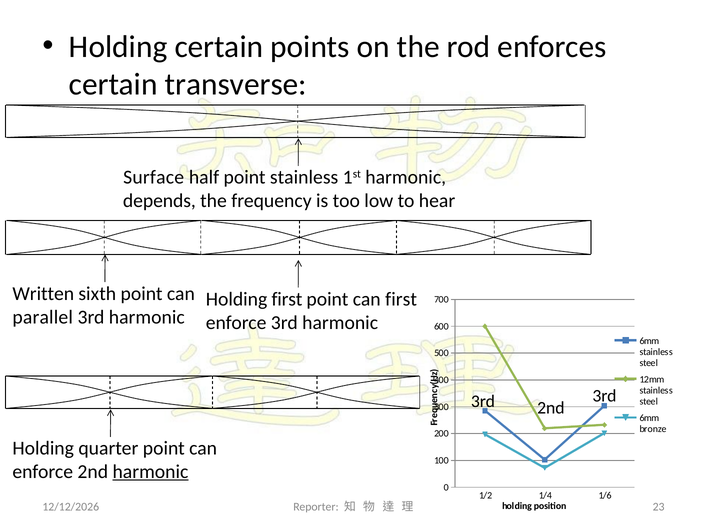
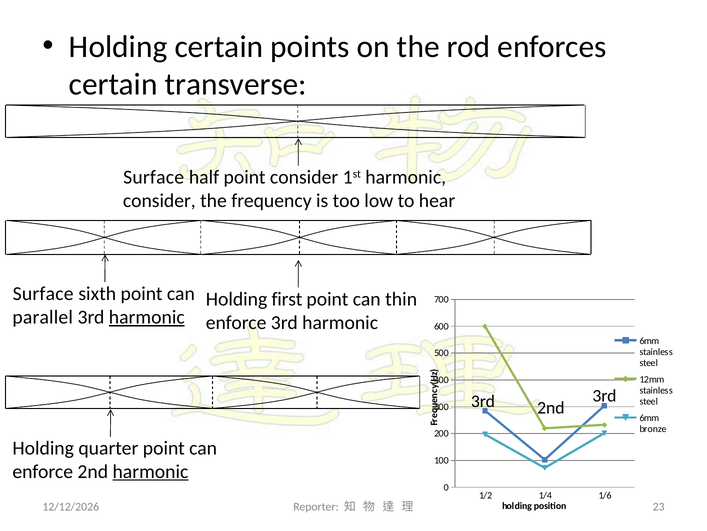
point stainless: stainless -> consider
depends at (159, 200): depends -> consider
Written at (43, 293): Written -> Surface
can first: first -> thin
harmonic at (147, 317) underline: none -> present
